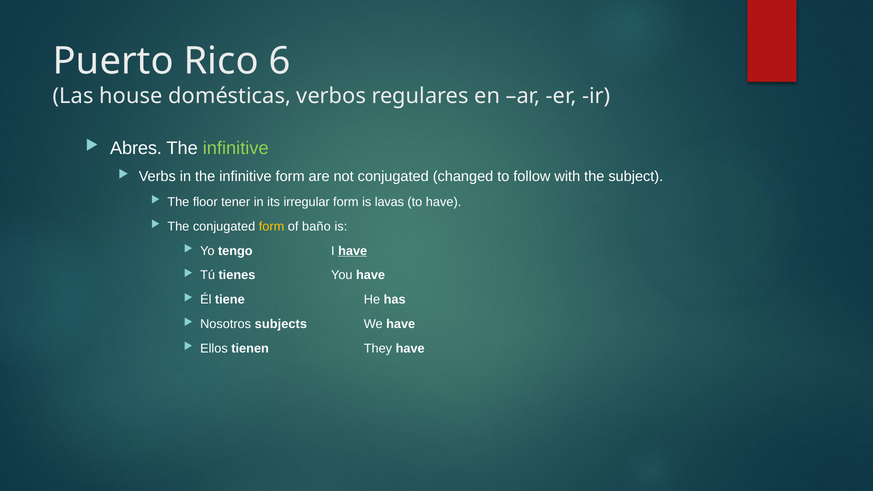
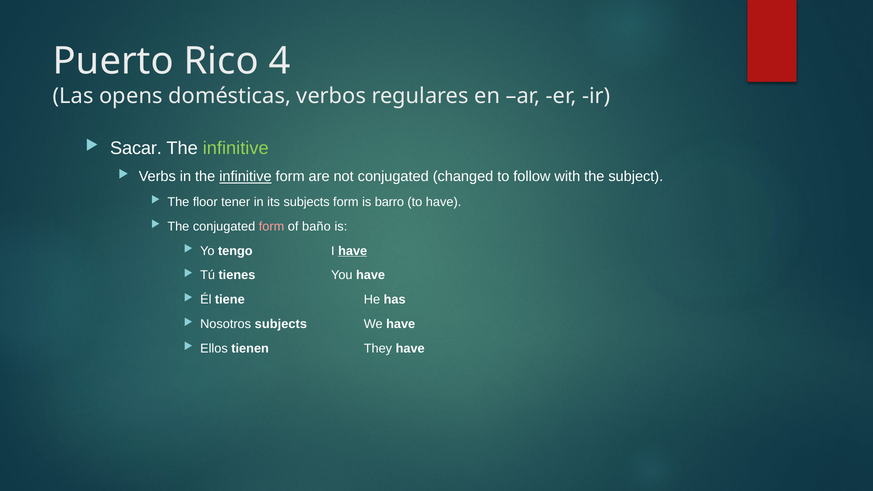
6: 6 -> 4
house: house -> opens
Abres: Abres -> Sacar
infinitive at (245, 177) underline: none -> present
its irregular: irregular -> subjects
lavas: lavas -> barro
form at (272, 226) colour: yellow -> pink
